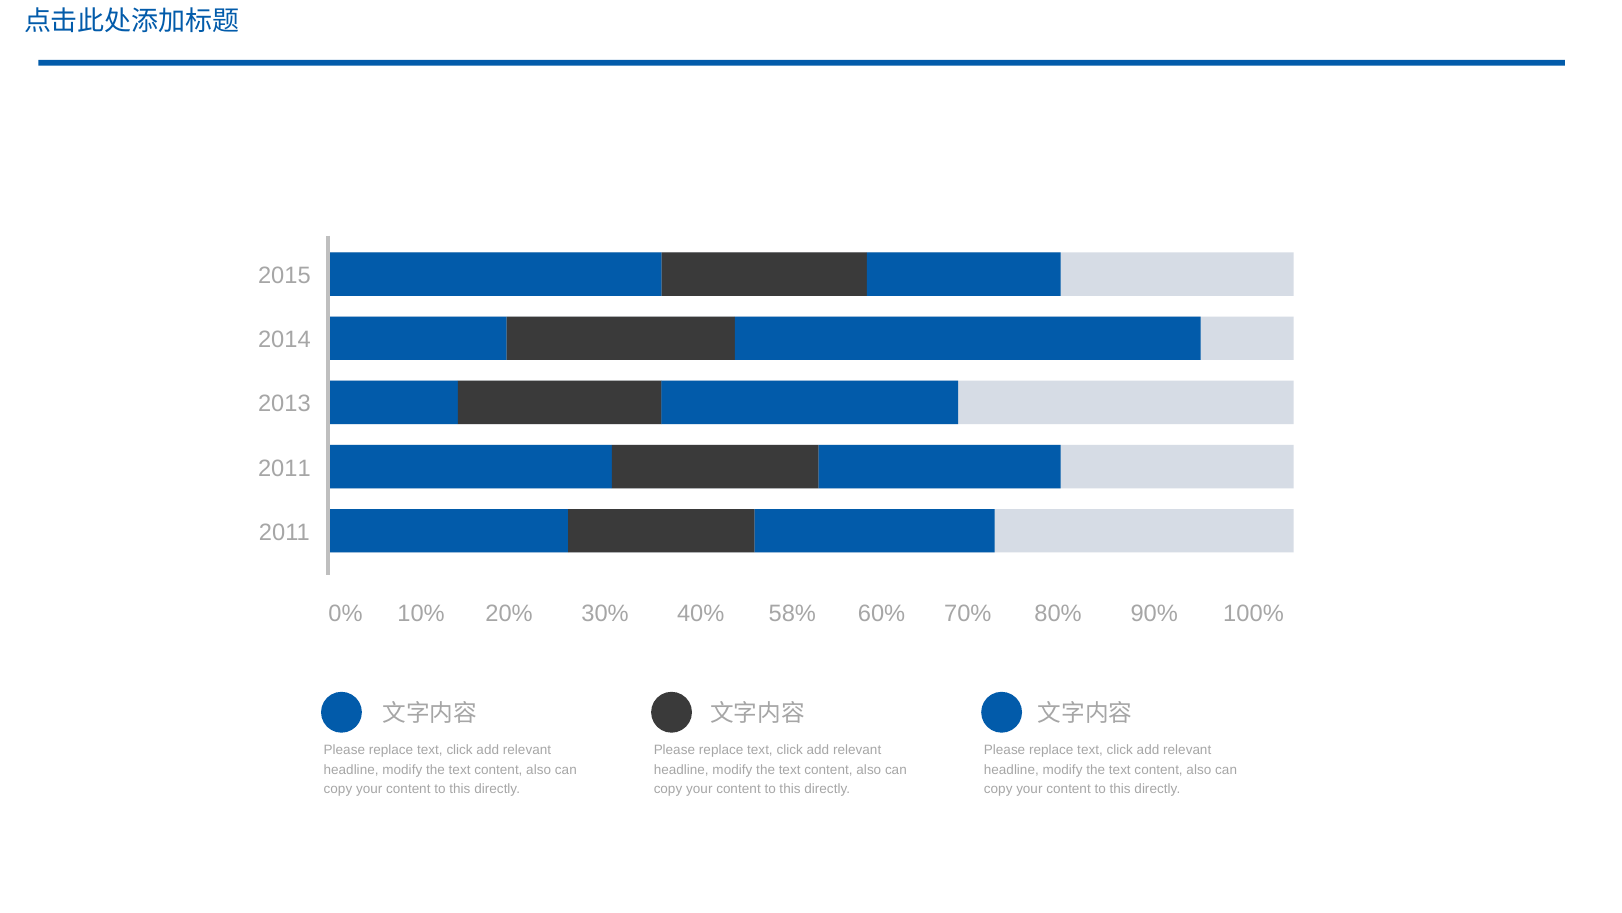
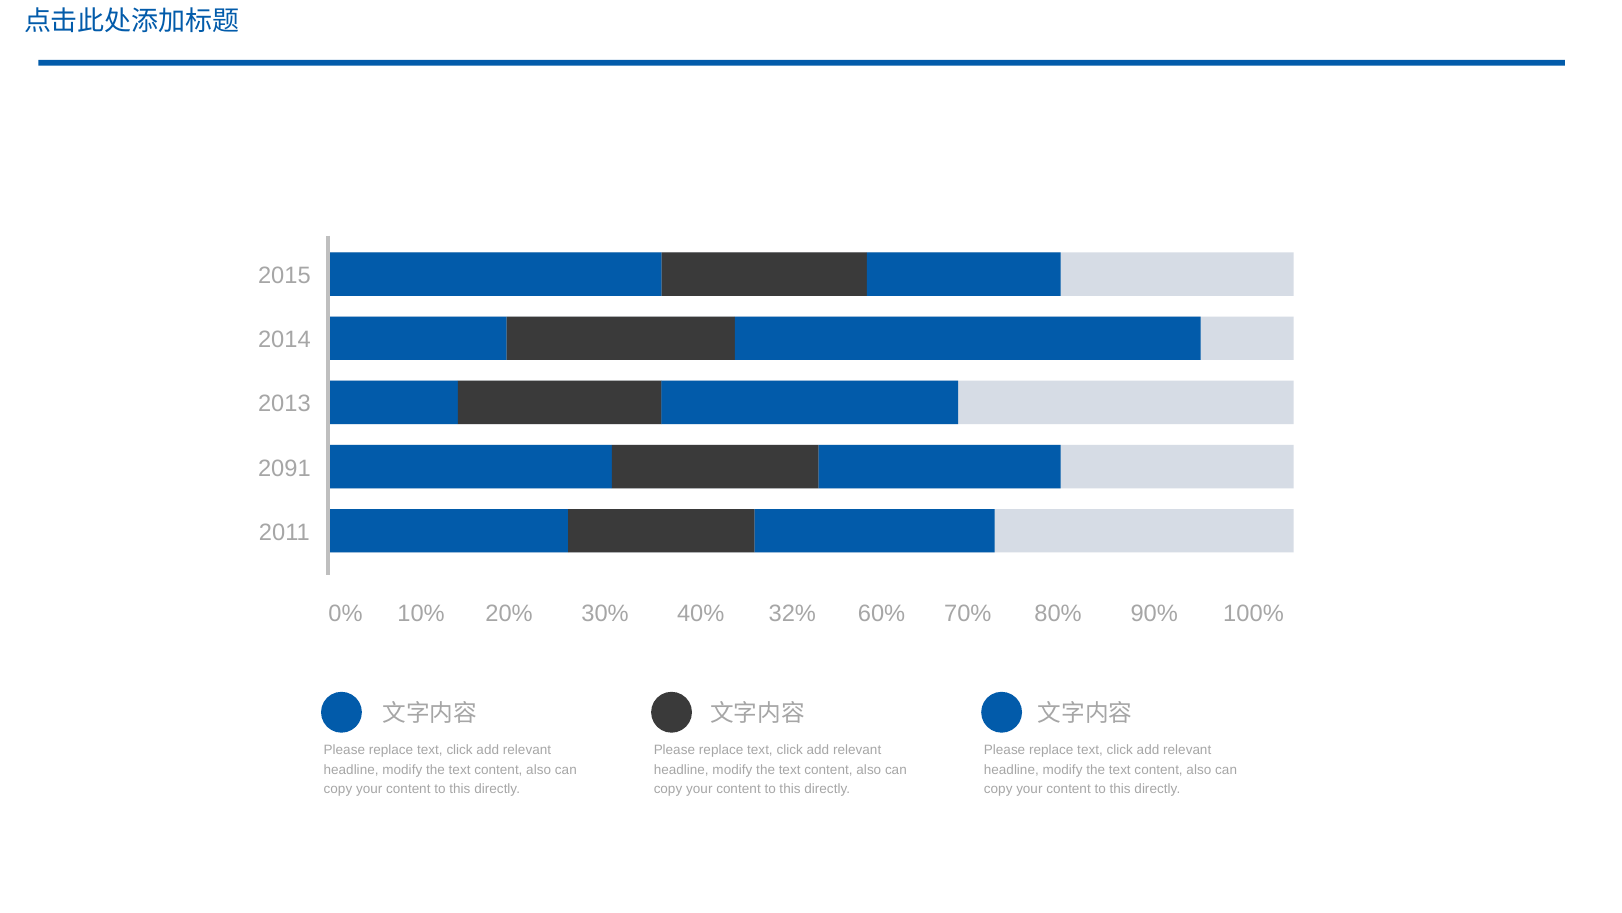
2011 at (284, 468): 2011 -> 2091
58%: 58% -> 32%
